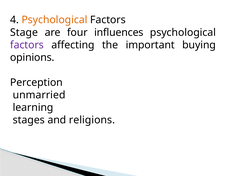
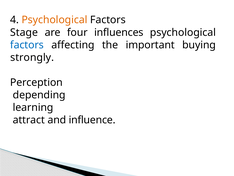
factors at (27, 45) colour: purple -> blue
opinions: opinions -> strongly
unmarried: unmarried -> depending
stages: stages -> attract
religions: religions -> influence
